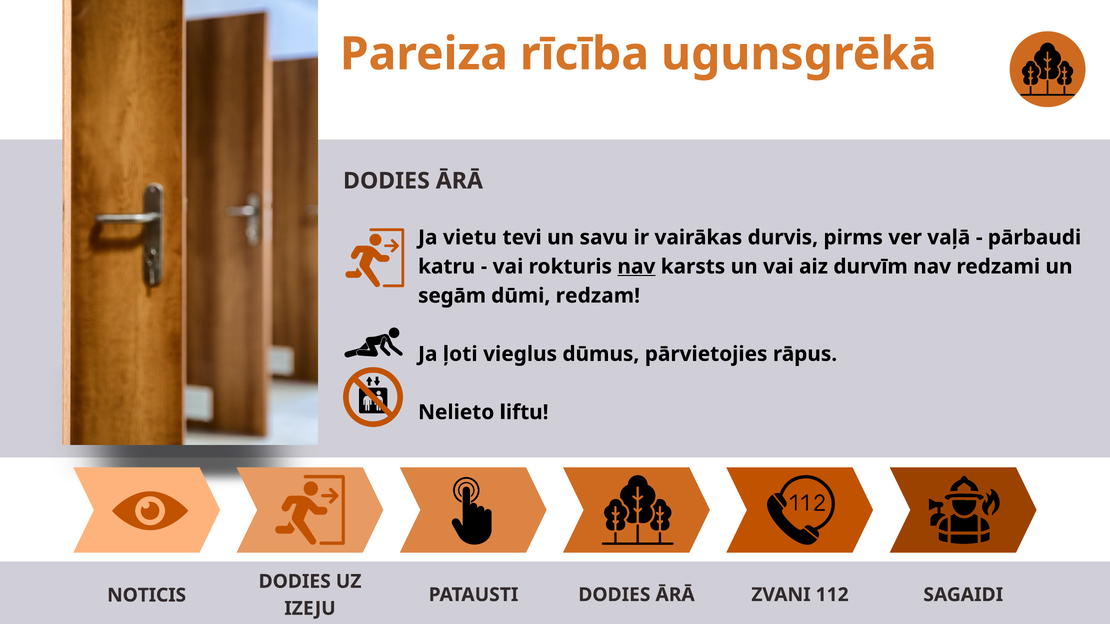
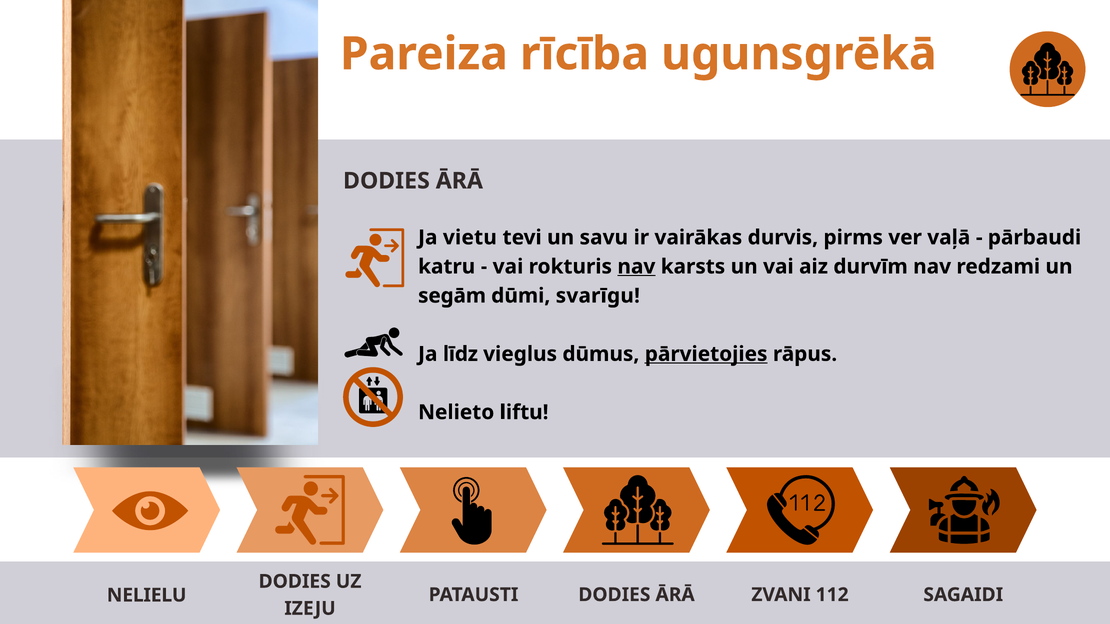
redzam: redzam -> svarīgu
ļoti: ļoti -> līdz
pārvietojies underline: none -> present
NOTICIS: NOTICIS -> NELIELU
